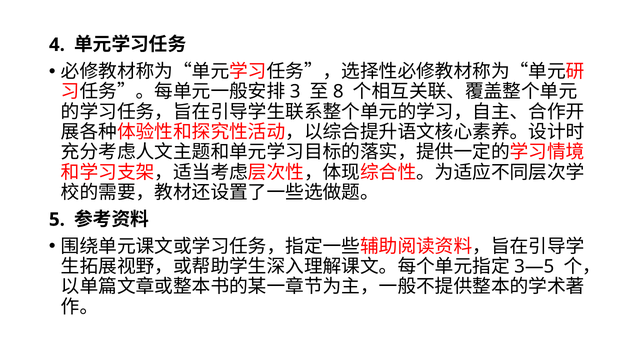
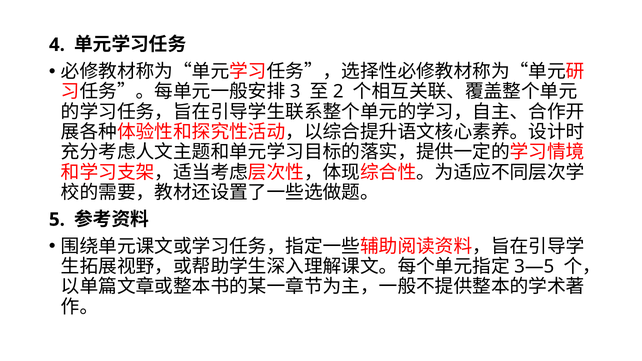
8: 8 -> 2
